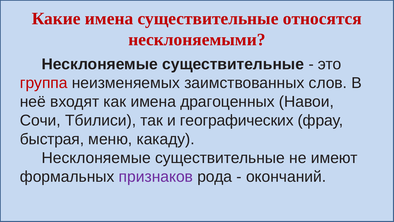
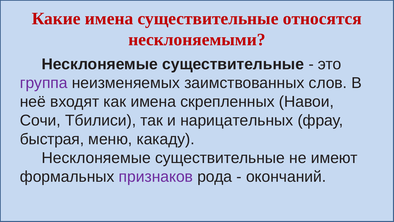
группа colour: red -> purple
драгоценных: драгоценных -> скрепленных
географических: географических -> нарицательных
